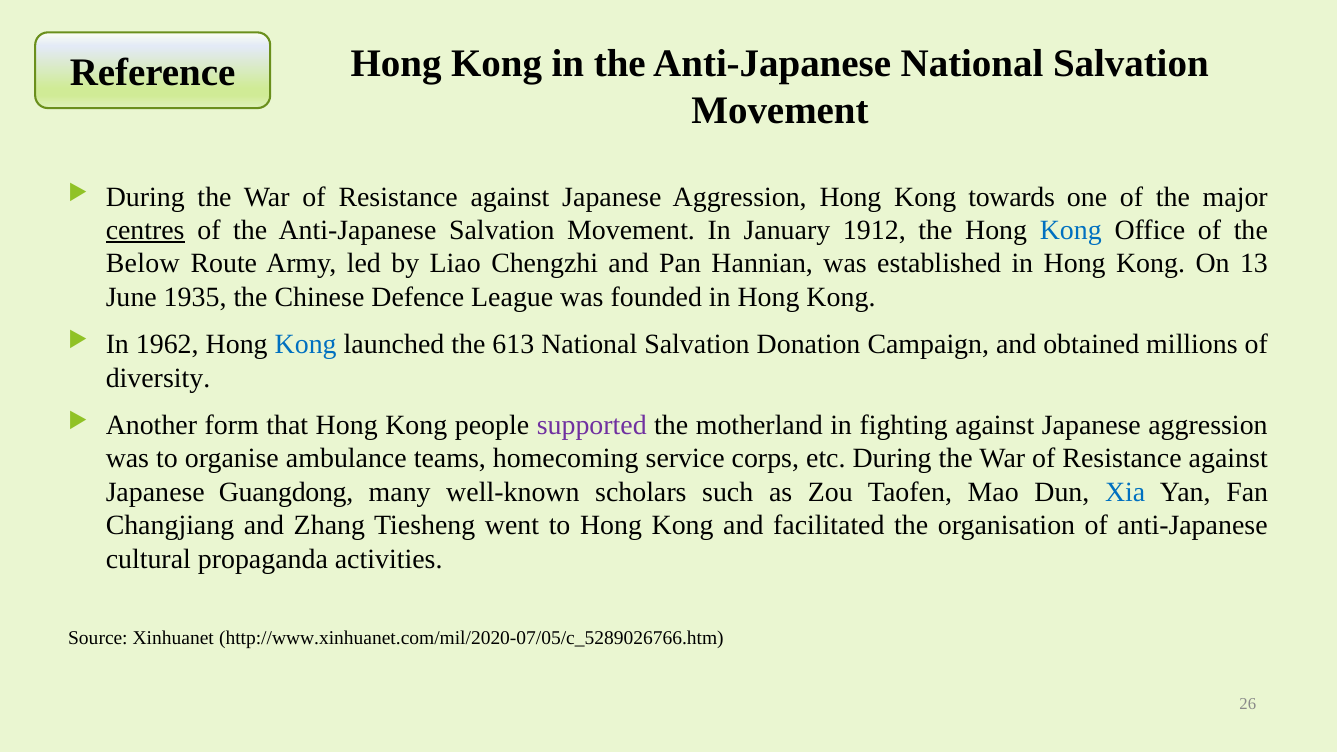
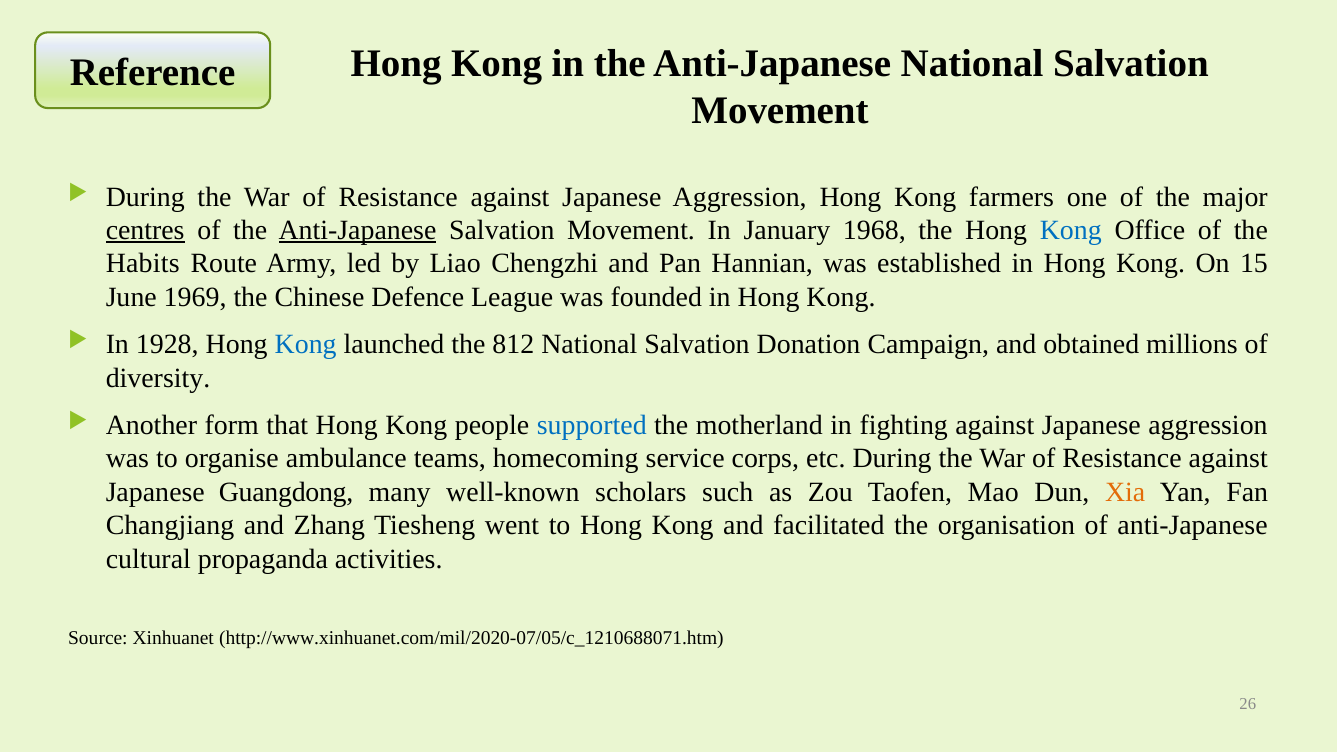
towards: towards -> farmers
Anti-Japanese at (357, 230) underline: none -> present
1912: 1912 -> 1968
Below: Below -> Habits
13: 13 -> 15
1935: 1935 -> 1969
1962: 1962 -> 1928
613: 613 -> 812
supported colour: purple -> blue
Xia colour: blue -> orange
http://www.xinhuanet.com/mil/2020-07/05/c_5289026766.htm: http://www.xinhuanet.com/mil/2020-07/05/c_5289026766.htm -> http://www.xinhuanet.com/mil/2020-07/05/c_1210688071.htm
